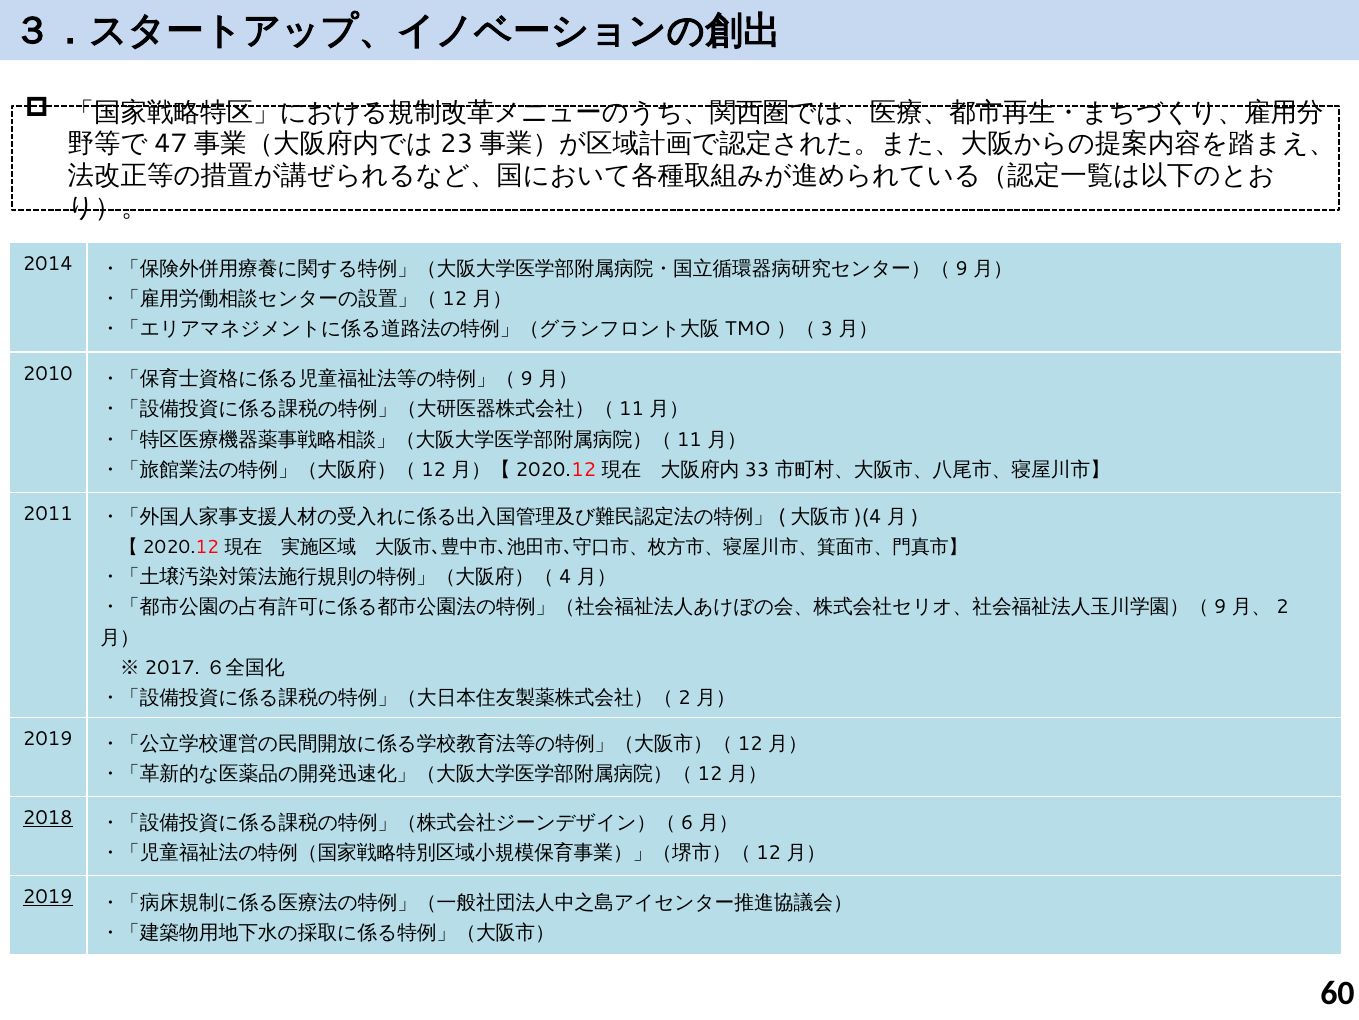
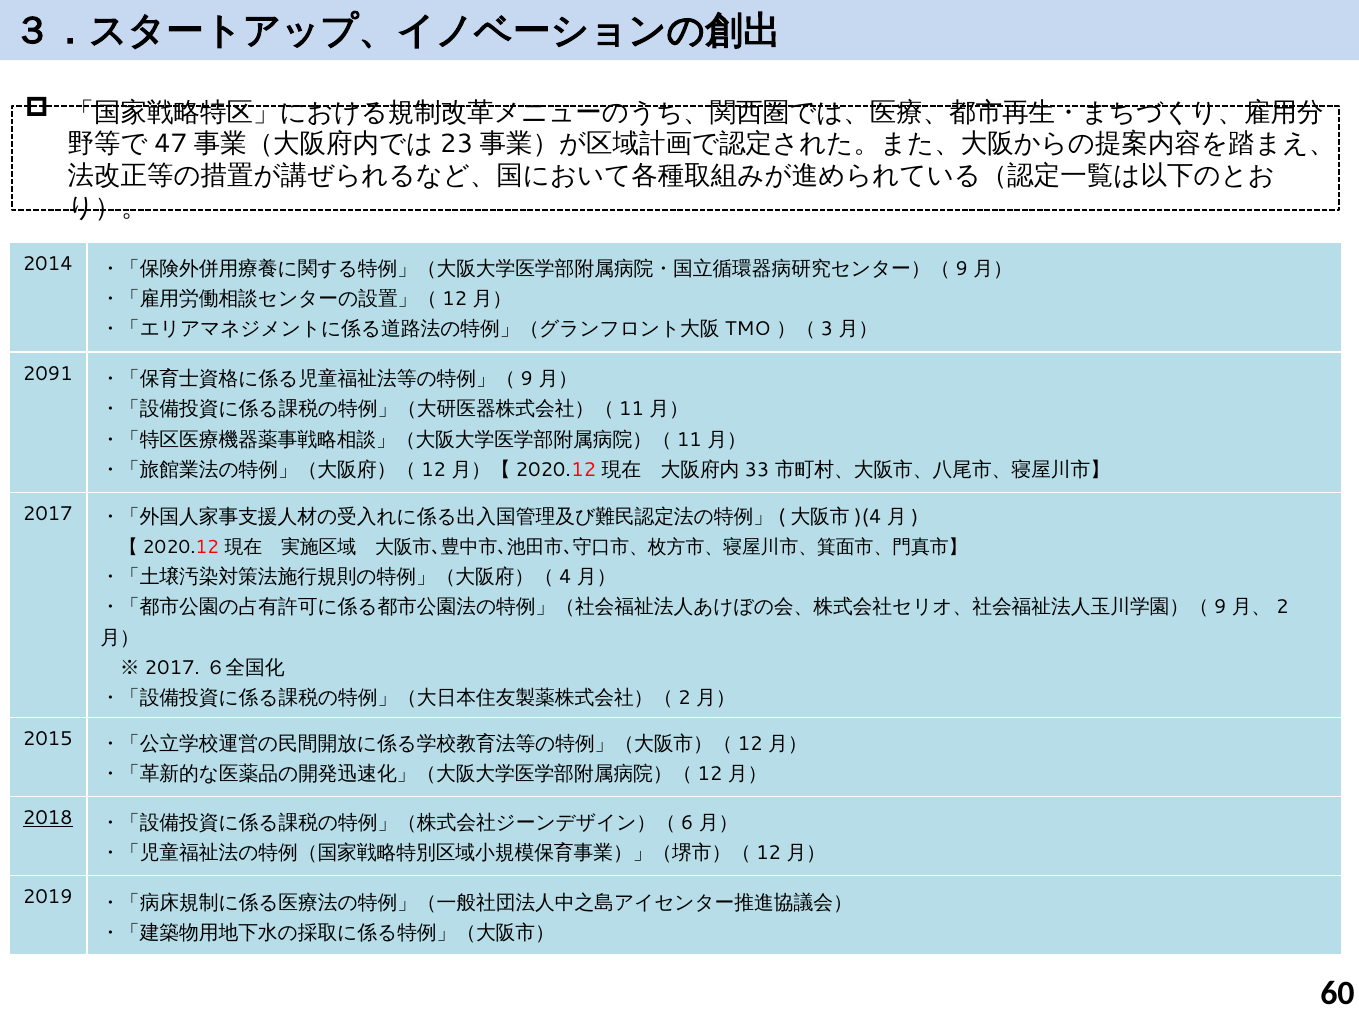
2010: 2010 -> 2091
2011 at (48, 514): 2011 -> 2017
2019 at (48, 739): 2019 -> 2015
2019 at (48, 897) underline: present -> none
